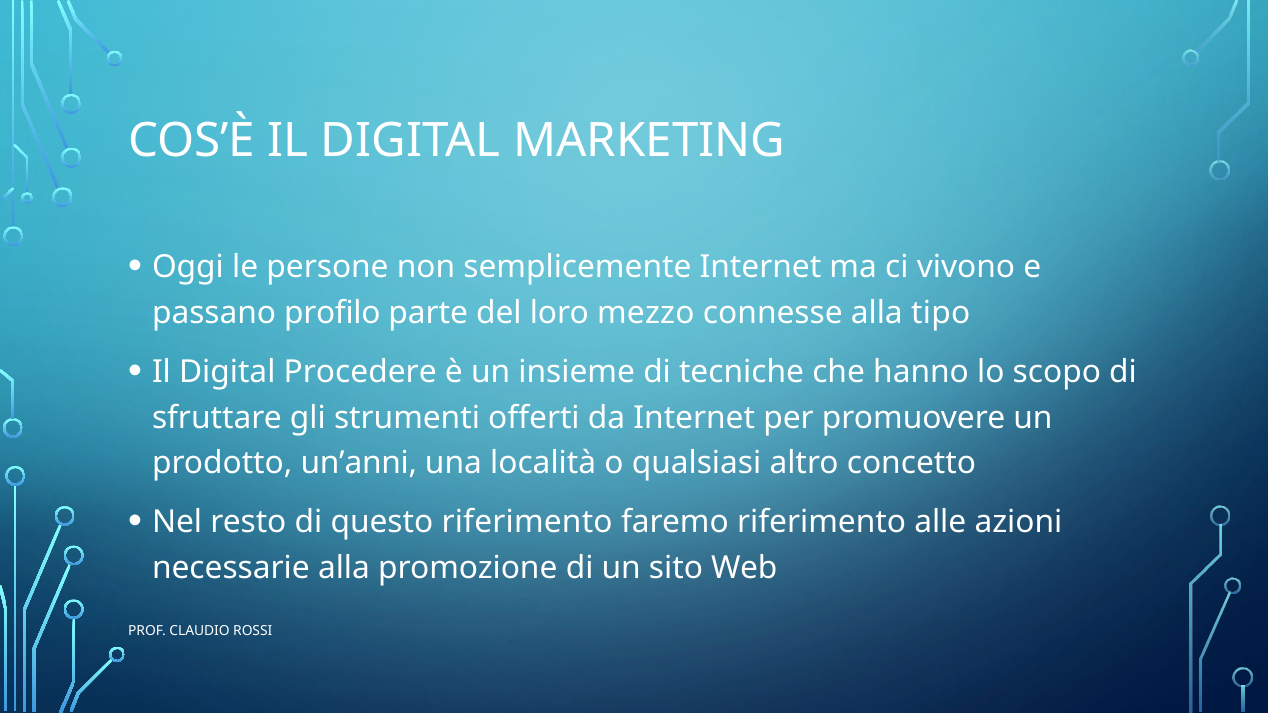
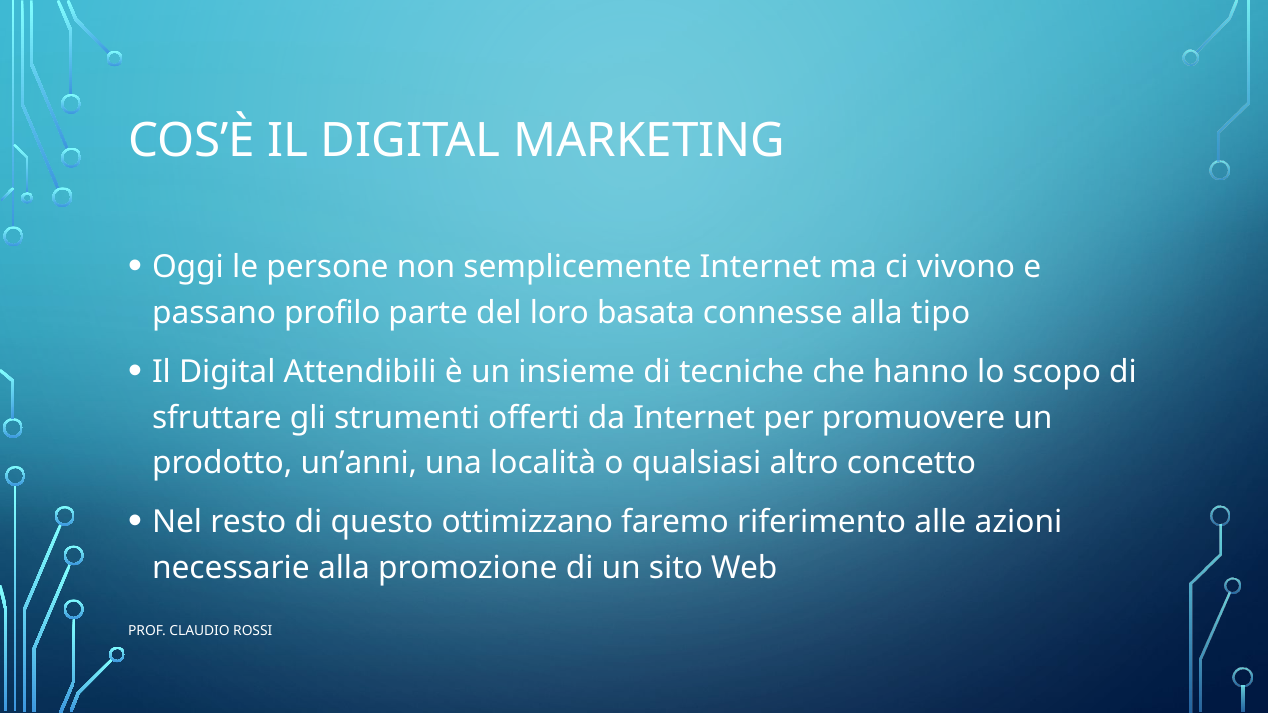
mezzo: mezzo -> basata
Procedere: Procedere -> Attendibili
questo riferimento: riferimento -> ottimizzano
